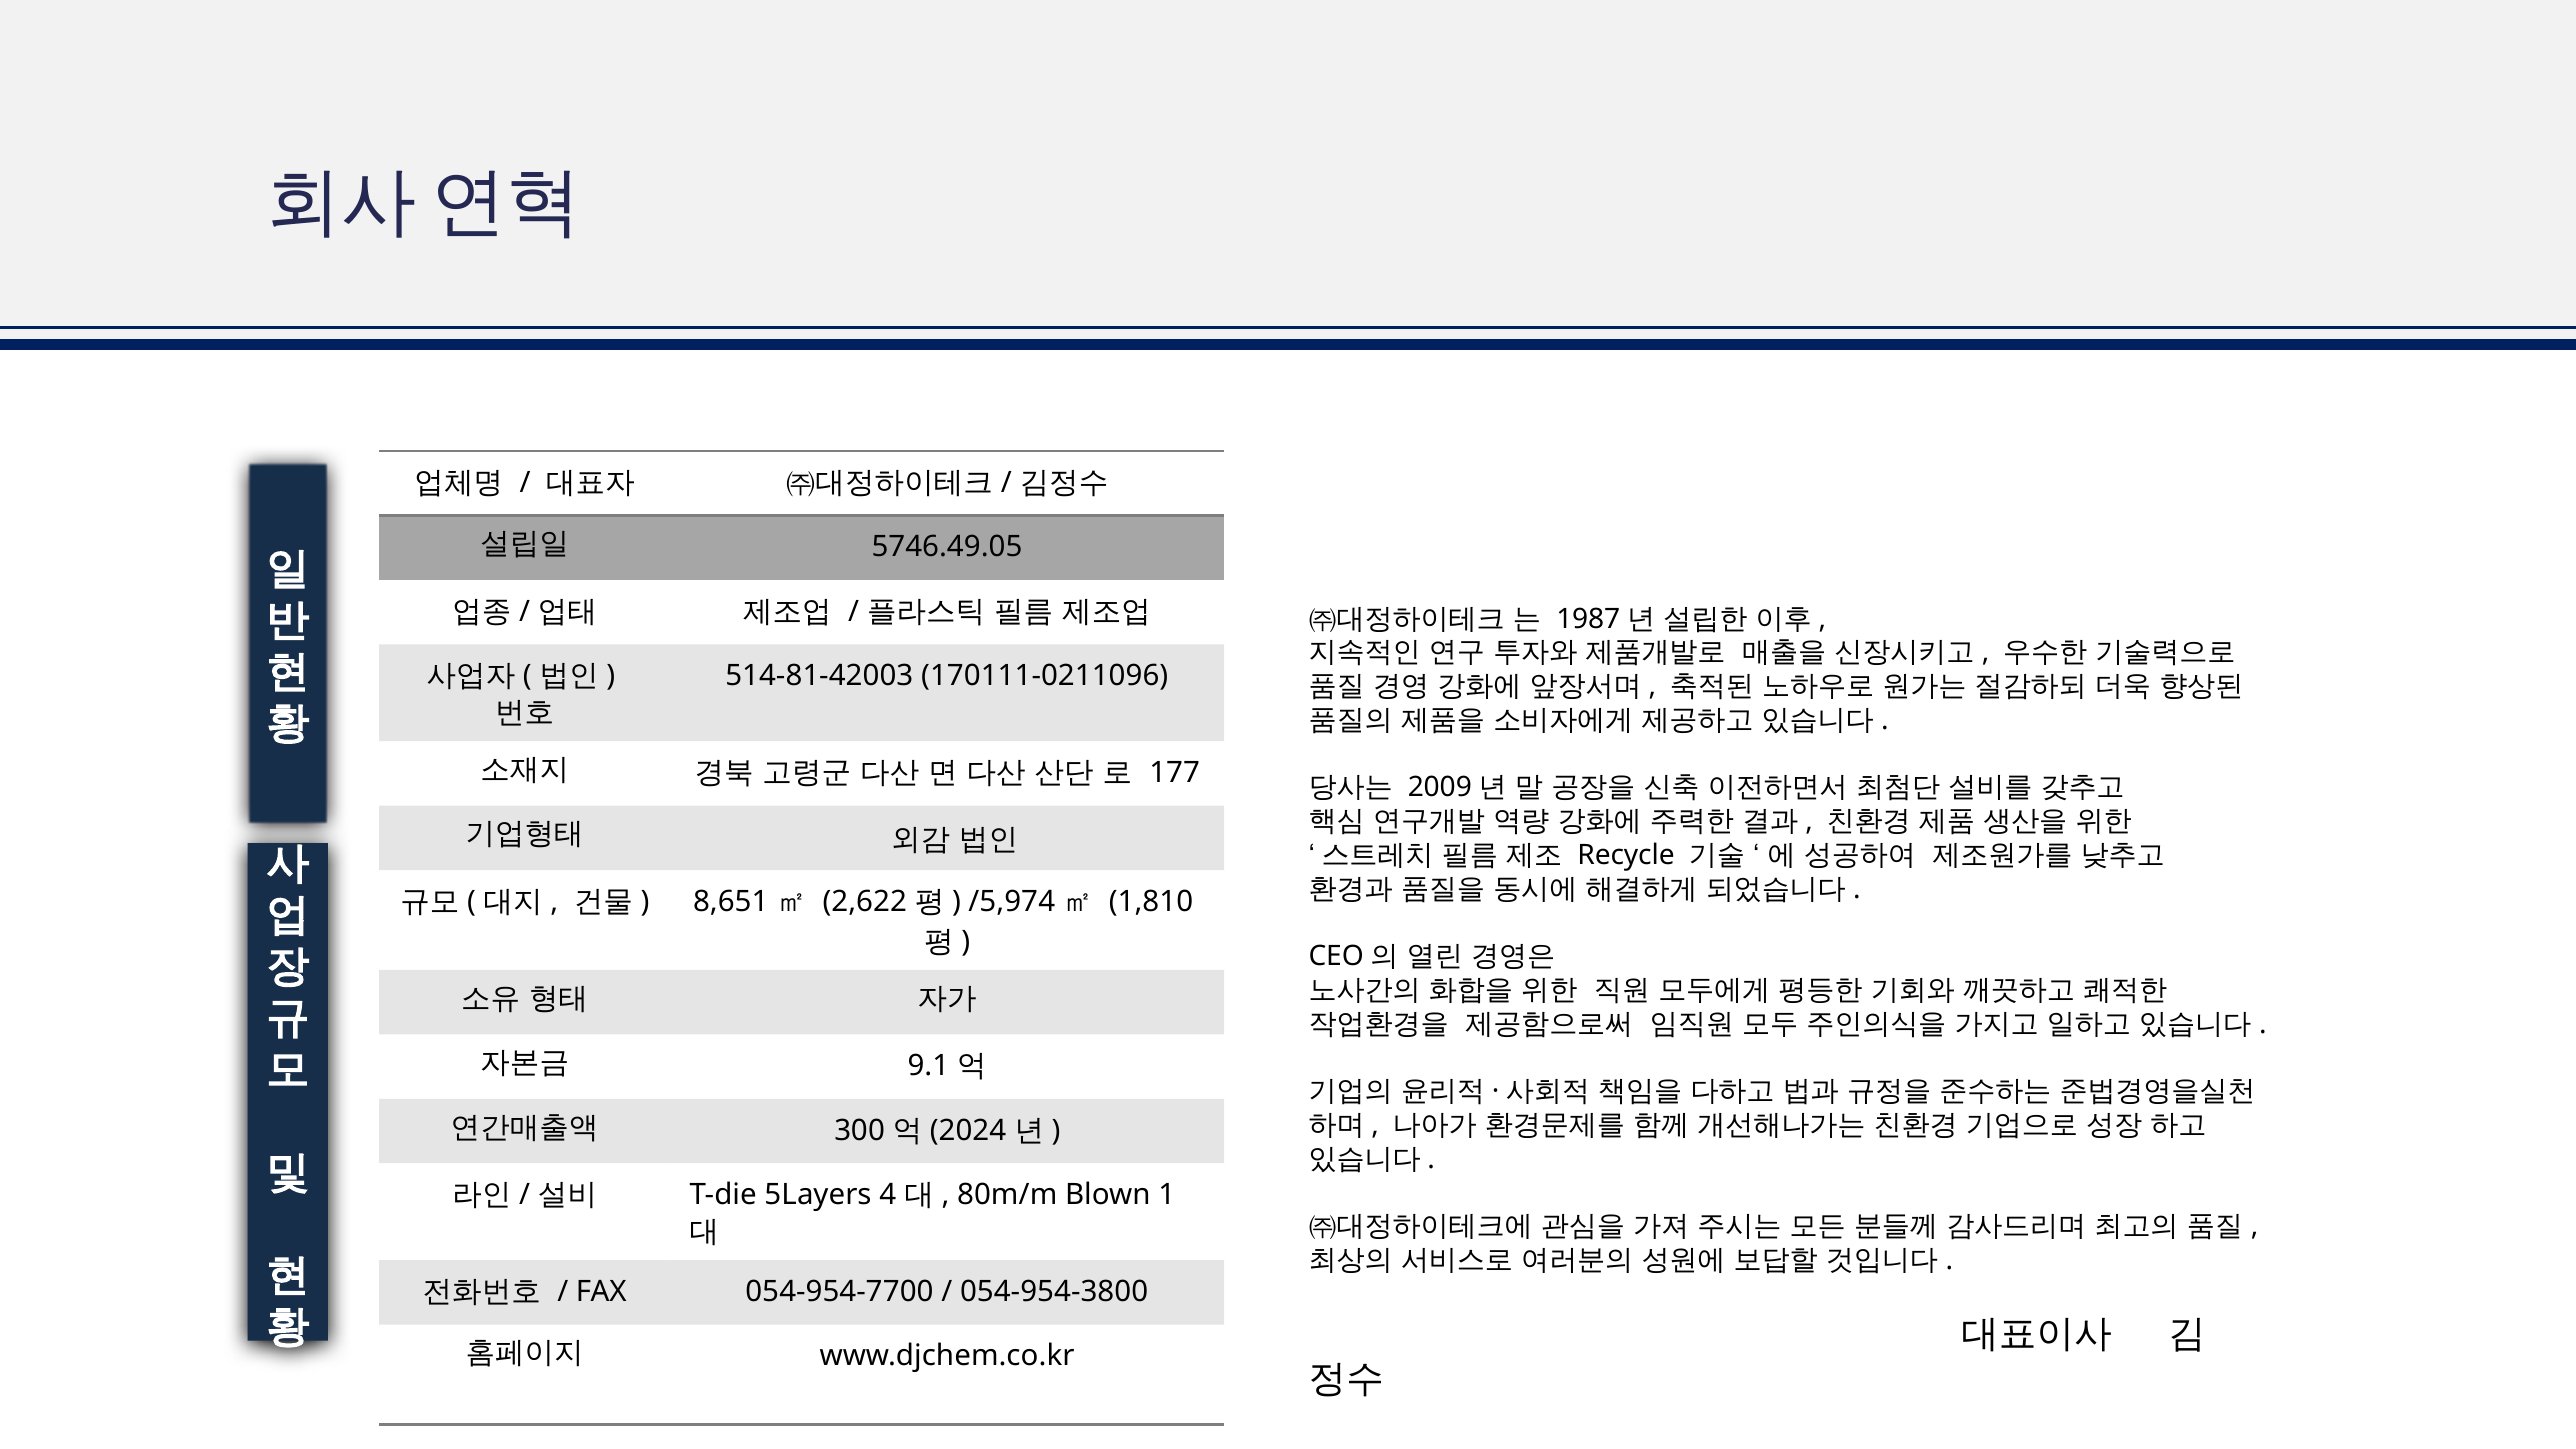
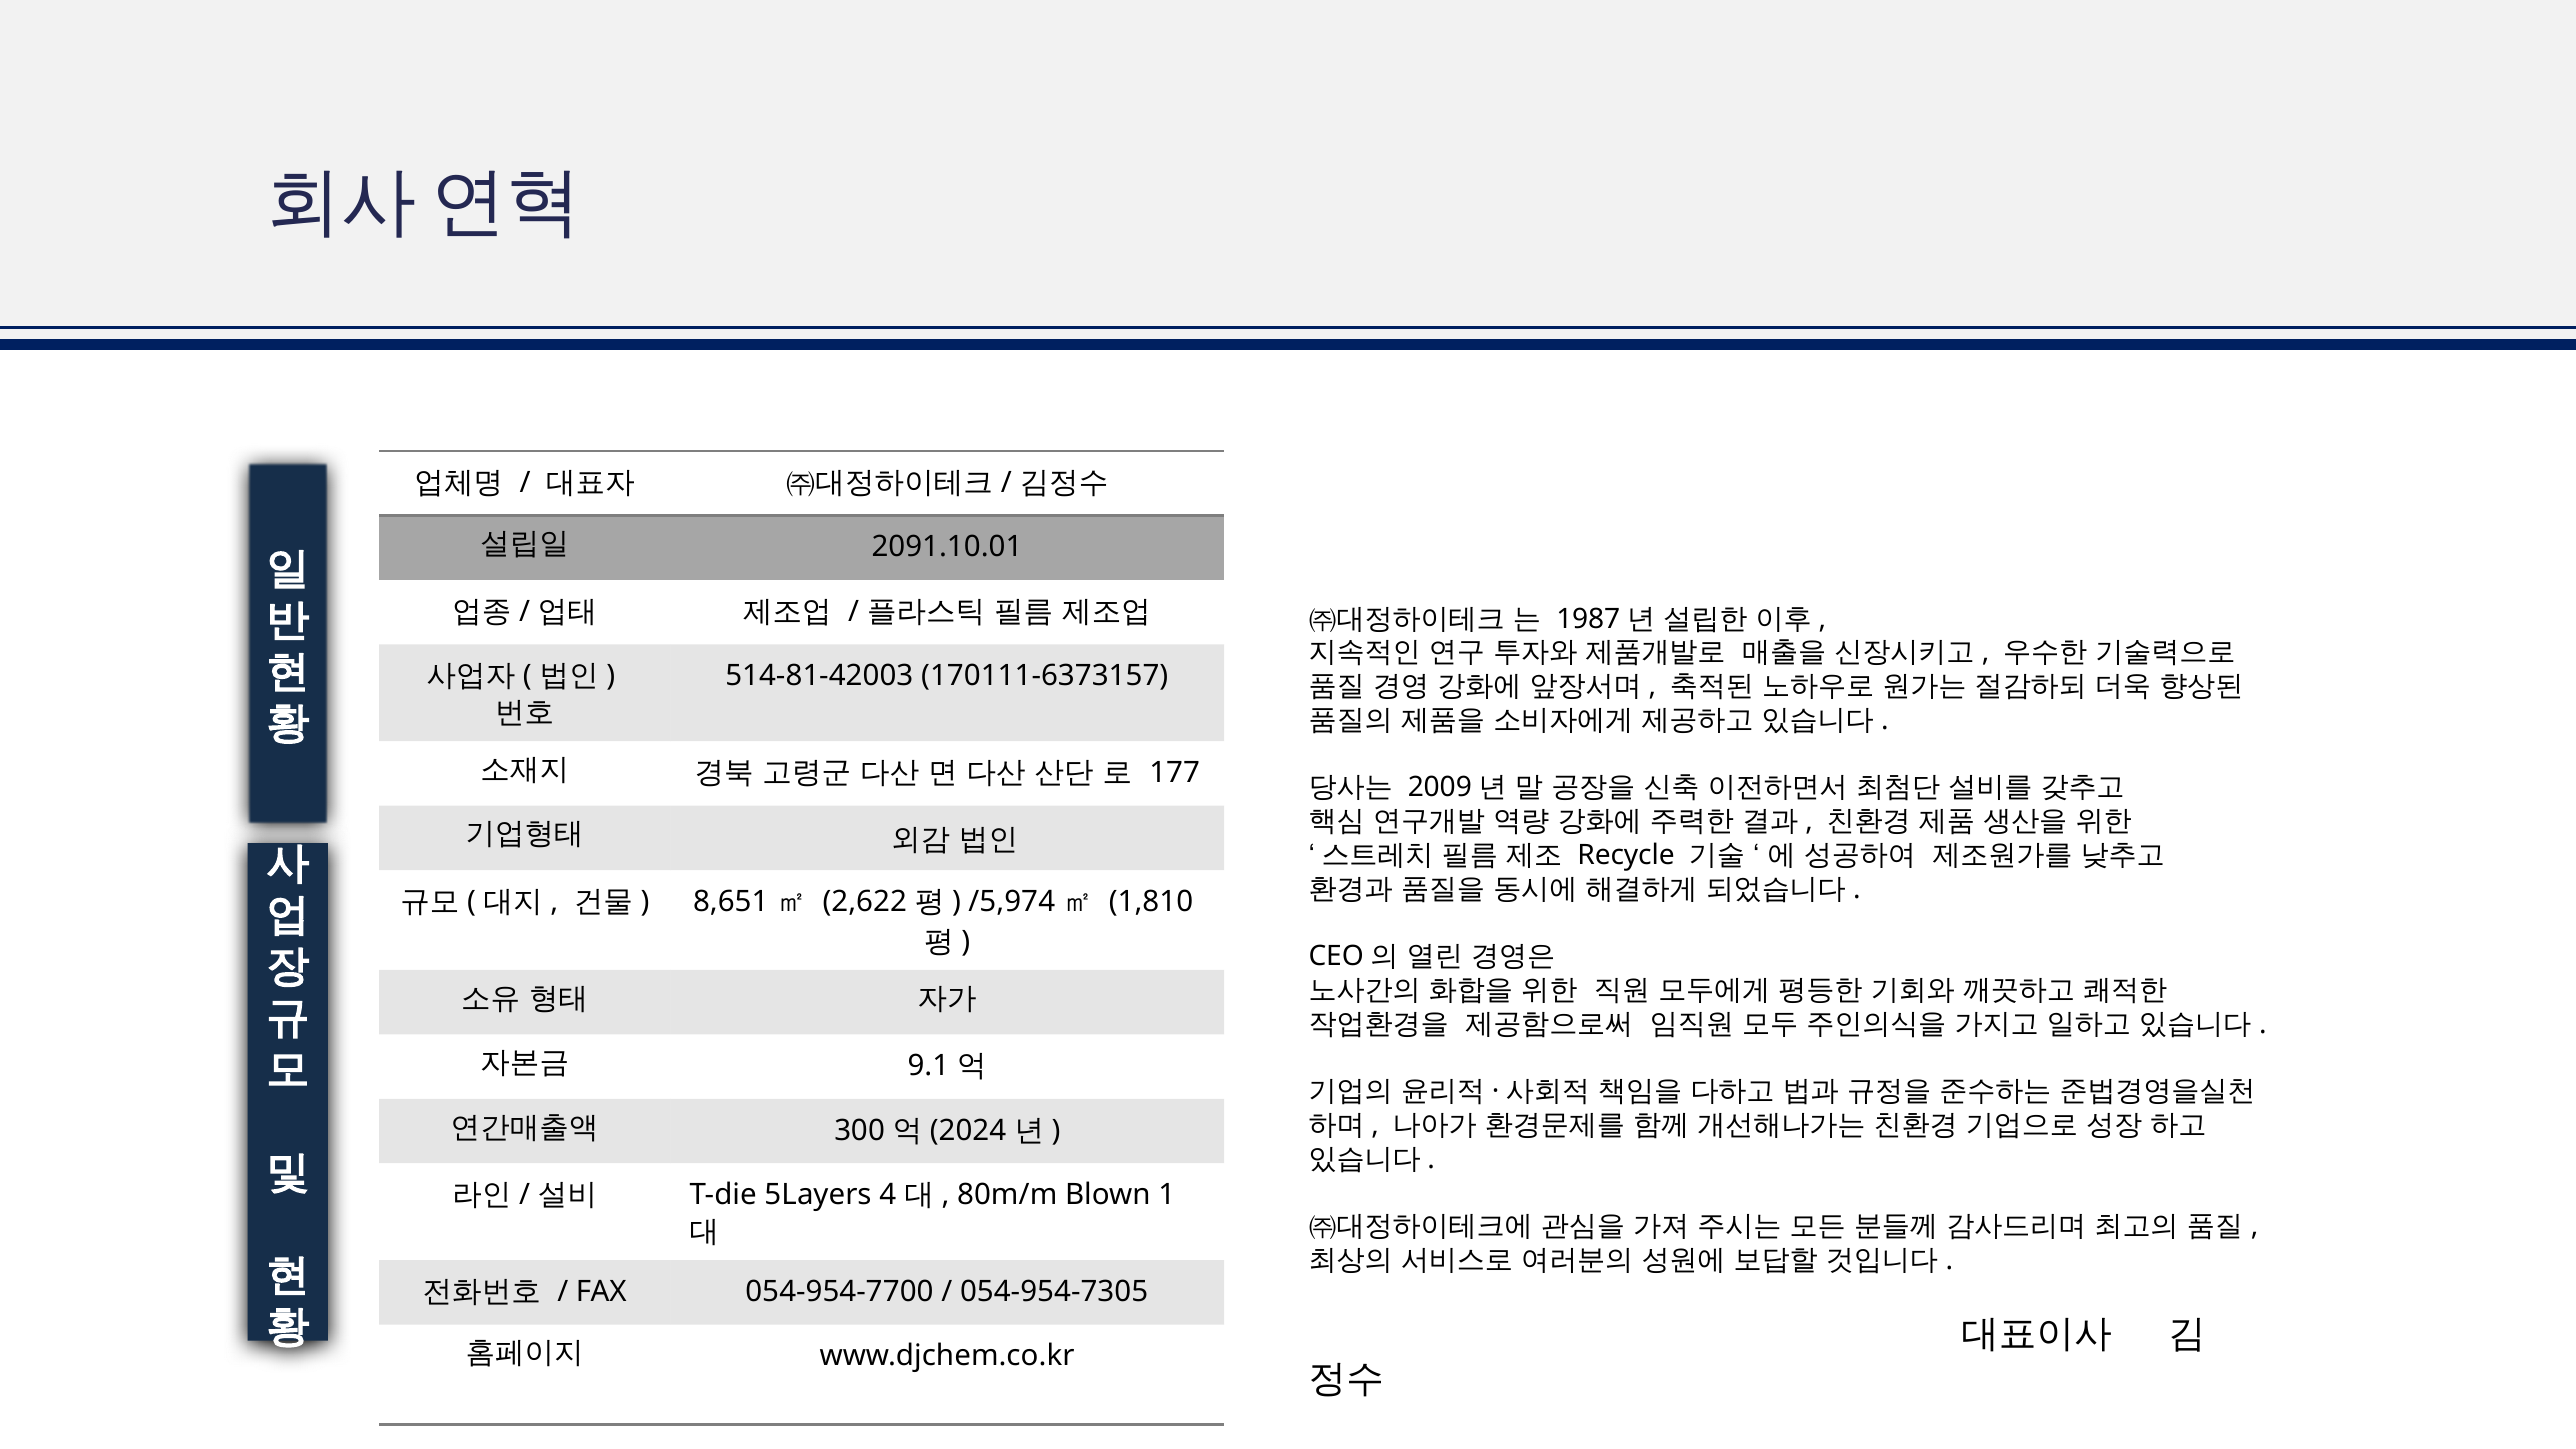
5746.49.05: 5746.49.05 -> 2091.10.01
170111-0211096: 170111-0211096 -> 170111-6373157
054-954-3800: 054-954-3800 -> 054-954-7305
